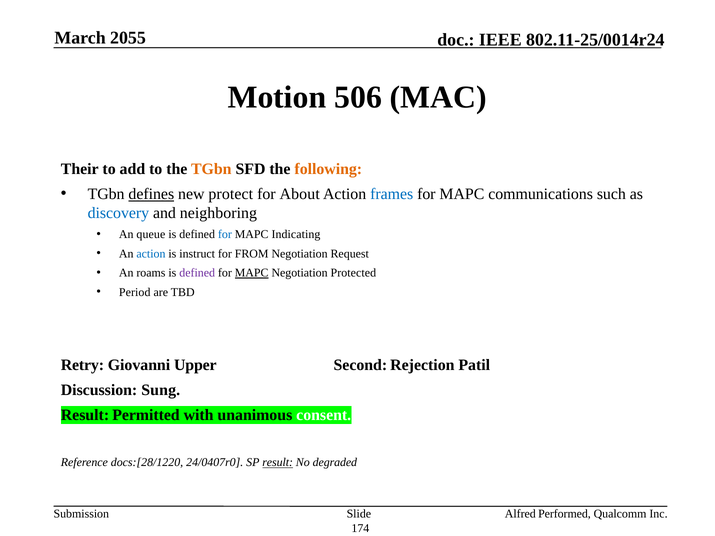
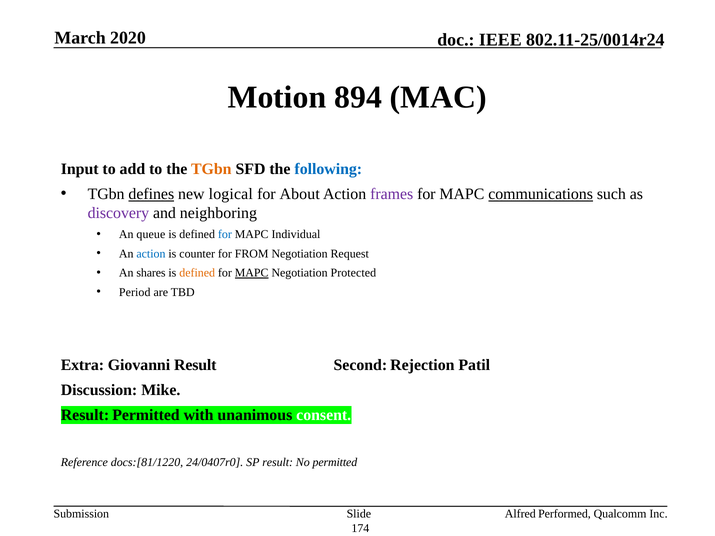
2055: 2055 -> 2020
506: 506 -> 894
Their: Their -> Input
following colour: orange -> blue
protect: protect -> logical
frames colour: blue -> purple
communications underline: none -> present
discovery colour: blue -> purple
Indicating: Indicating -> Individual
instruct: instruct -> counter
roams: roams -> shares
defined at (197, 273) colour: purple -> orange
Retry: Retry -> Extra
Giovanni Upper: Upper -> Result
Sung: Sung -> Mike
docs:[28/1220: docs:[28/1220 -> docs:[81/1220
result at (278, 463) underline: present -> none
No degraded: degraded -> permitted
